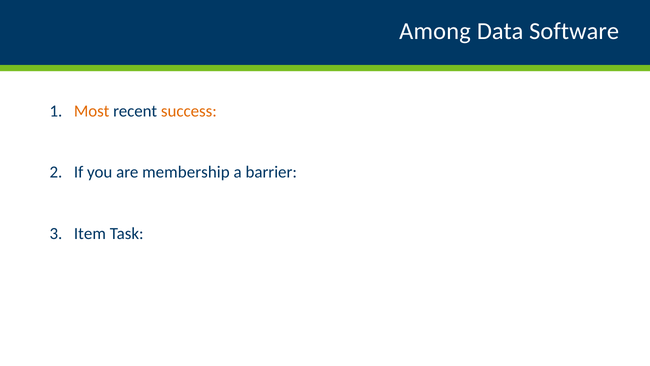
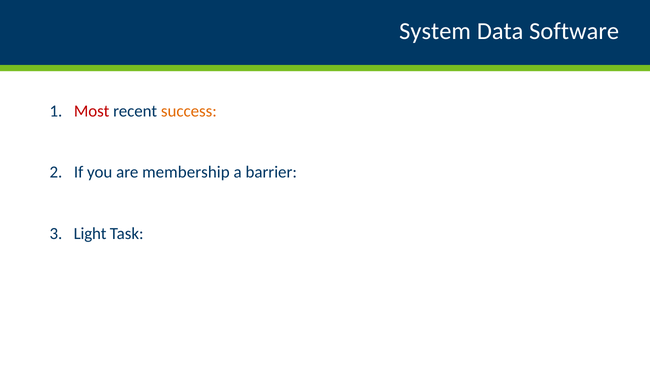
Among: Among -> System
Most colour: orange -> red
Item: Item -> Light
